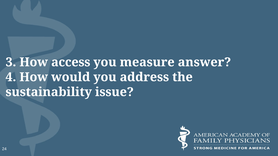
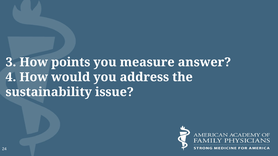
access: access -> points
